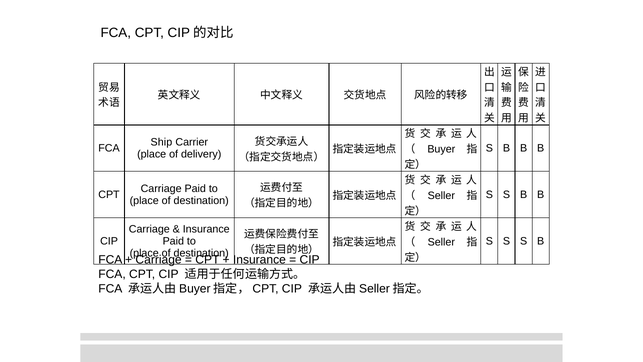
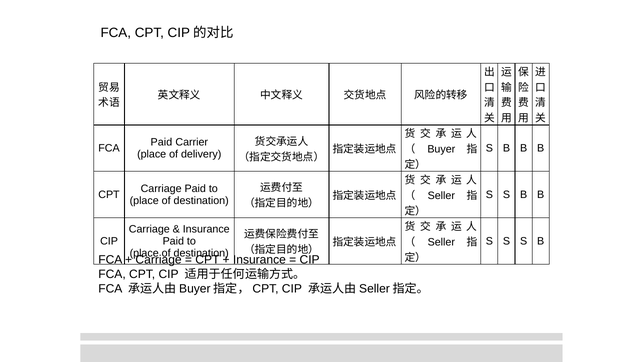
Ship at (161, 142): Ship -> Paid
